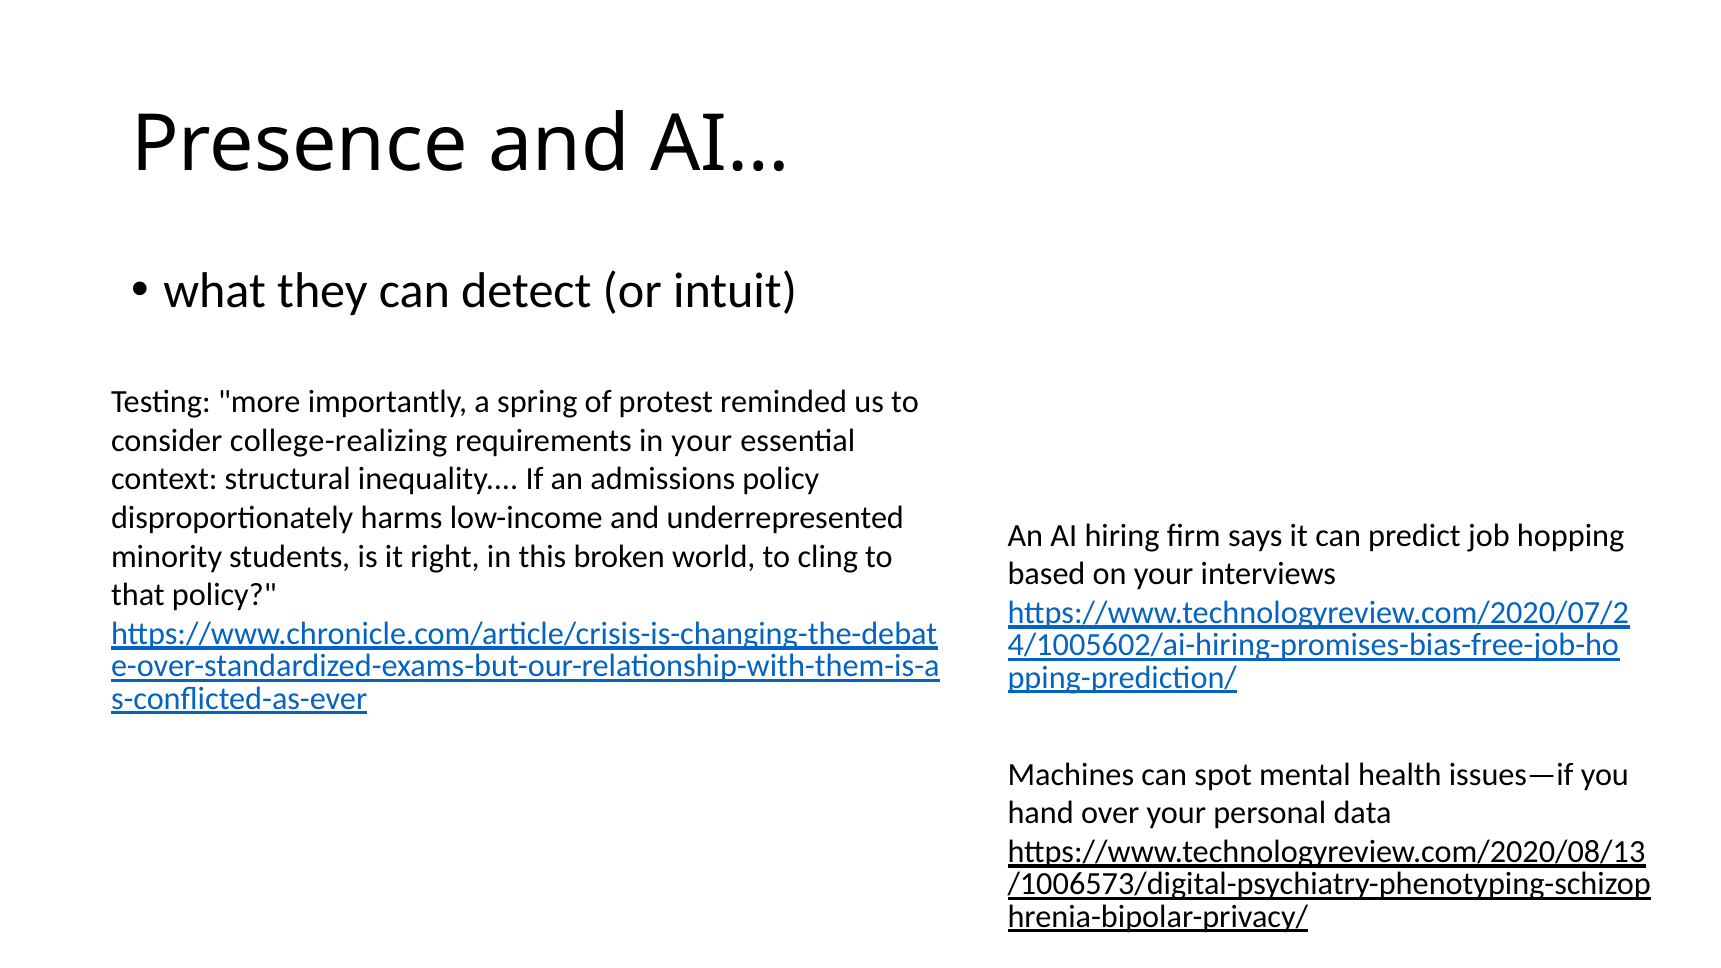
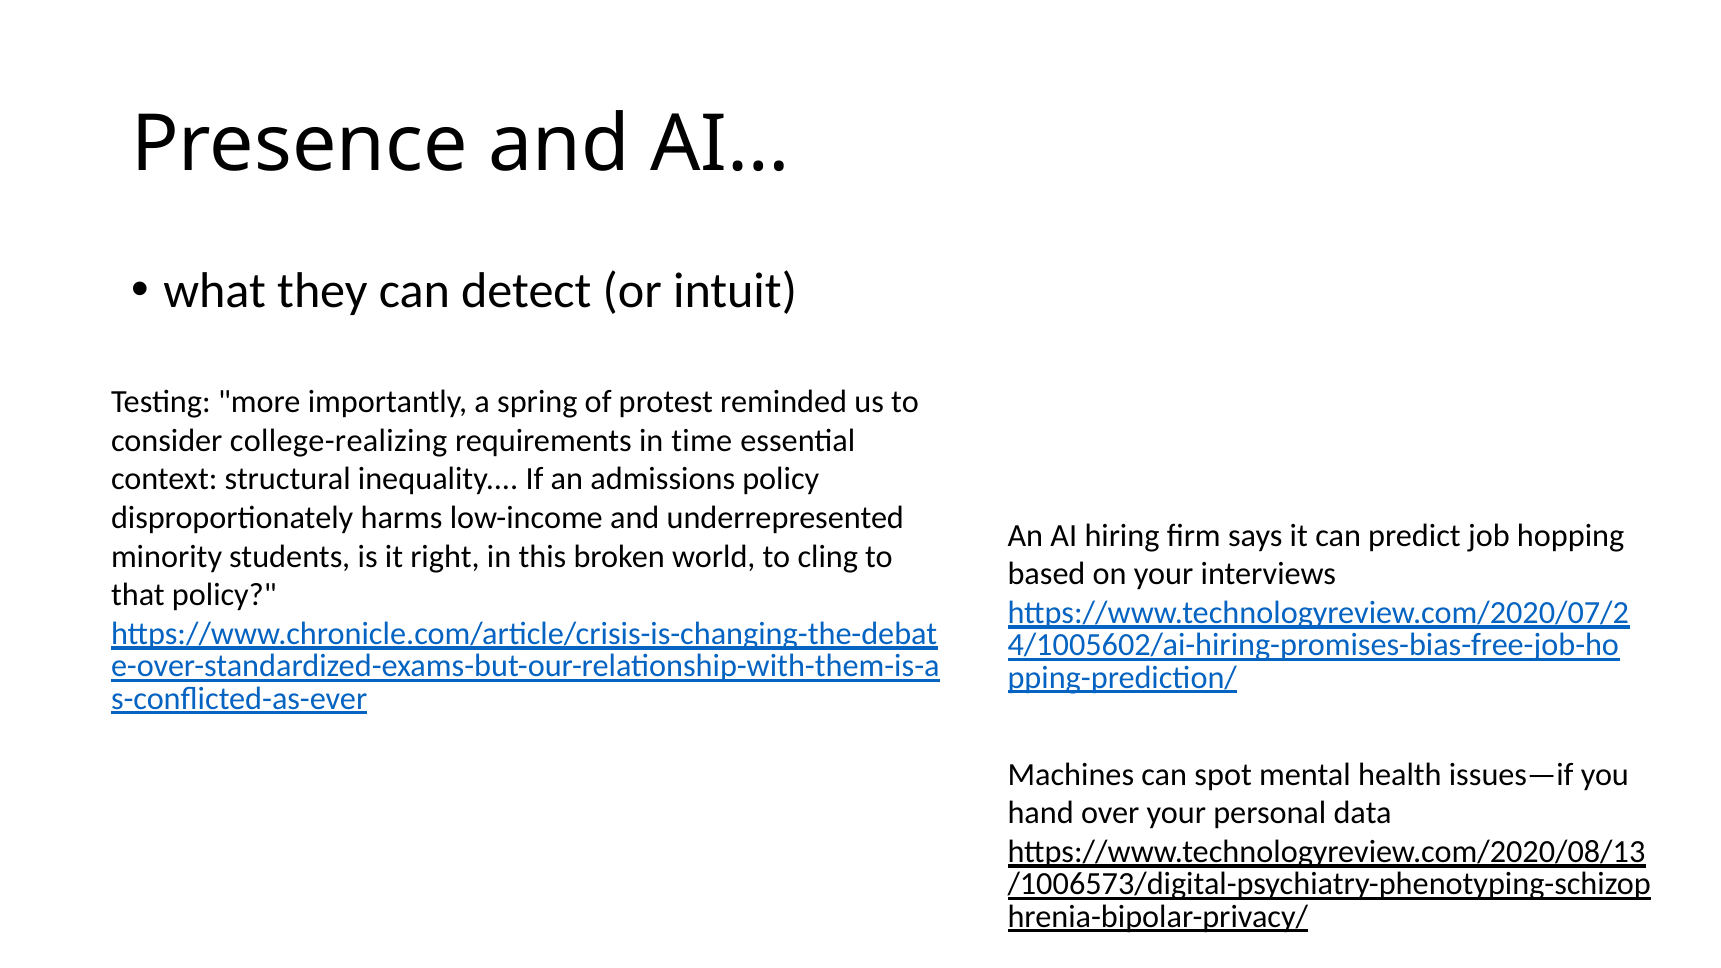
in your: your -> time
